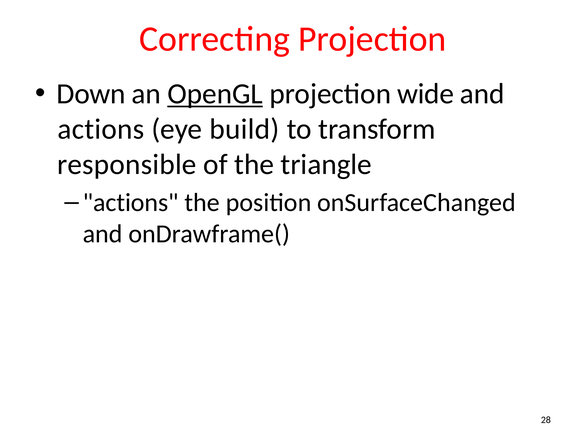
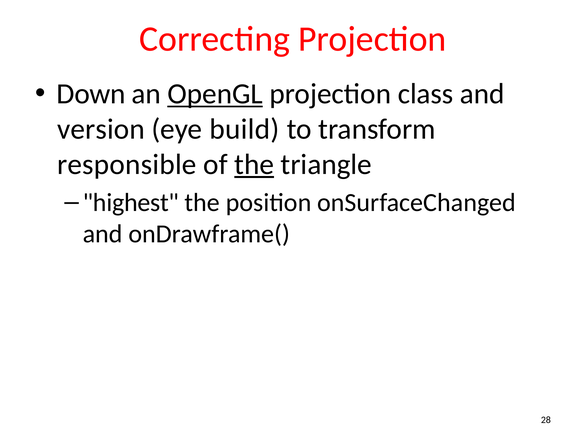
wide: wide -> class
actions at (101, 129): actions -> version
the at (254, 164) underline: none -> present
actions at (131, 202): actions -> highest
